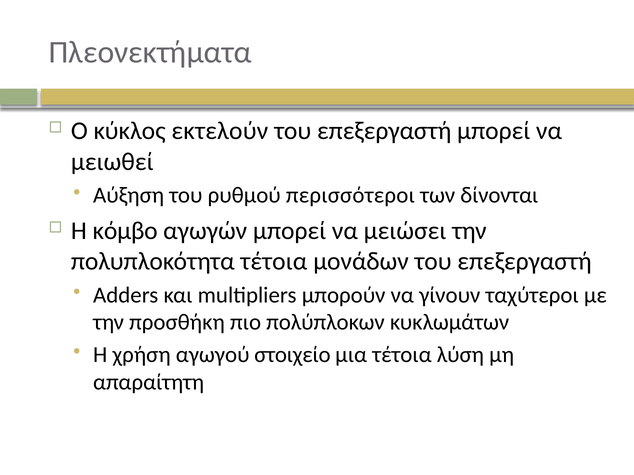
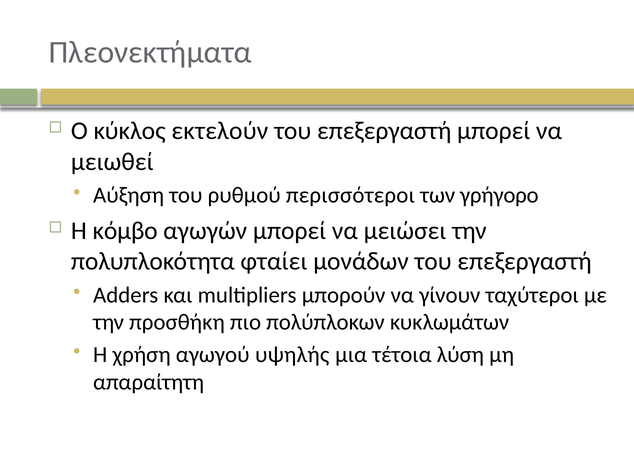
δίνονται: δίνονται -> γρήγορο
πολυπλοκότητα τέτοια: τέτοια -> φταίει
στοιχείο: στοιχείο -> υψηλής
